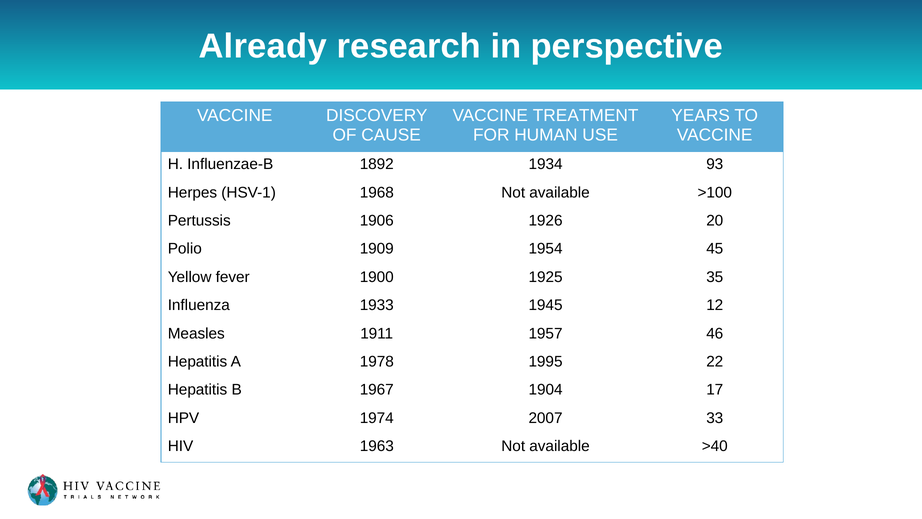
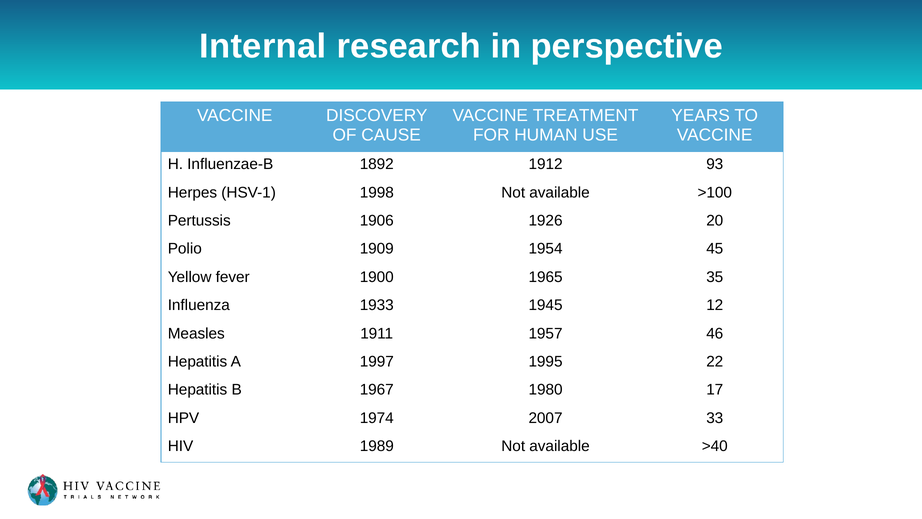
Already: Already -> Internal
1934: 1934 -> 1912
1968: 1968 -> 1998
1925: 1925 -> 1965
1978: 1978 -> 1997
1904: 1904 -> 1980
1963: 1963 -> 1989
